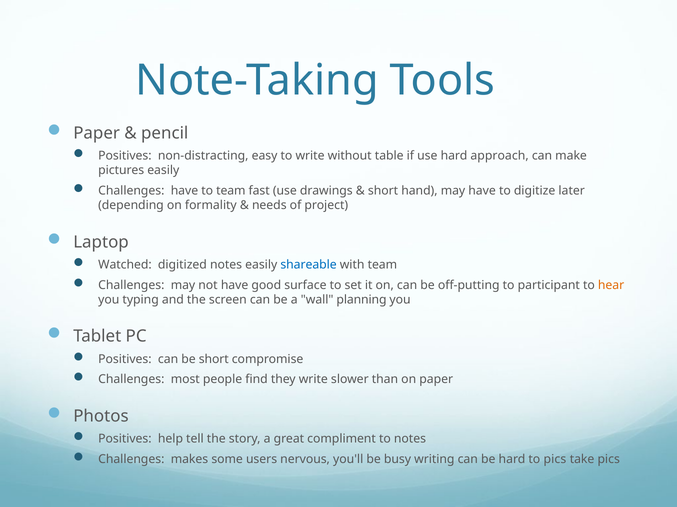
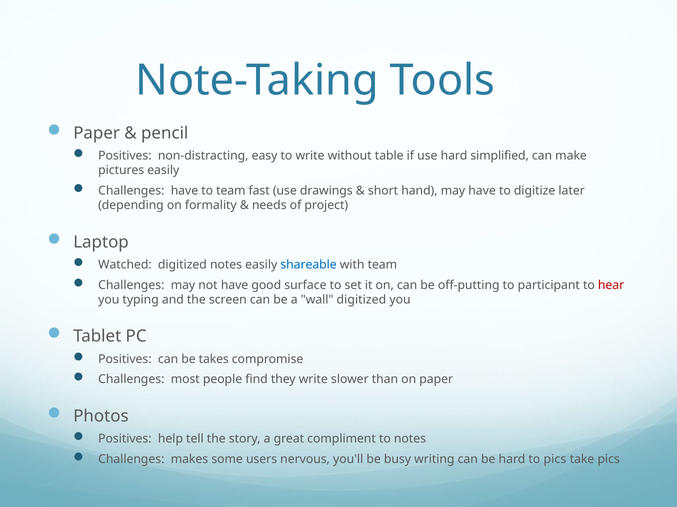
approach: approach -> simplified
hear colour: orange -> red
wall planning: planning -> digitized
be short: short -> takes
